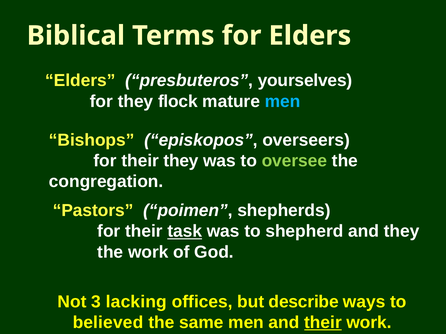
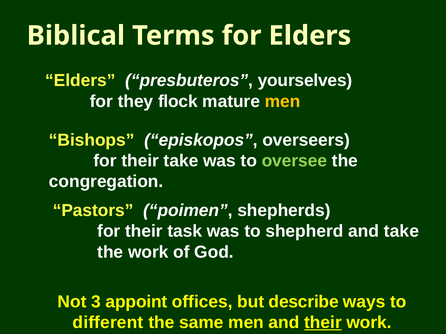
men at (283, 102) colour: light blue -> yellow
their they: they -> take
task underline: present -> none
and they: they -> take
lacking: lacking -> appoint
believed: believed -> different
